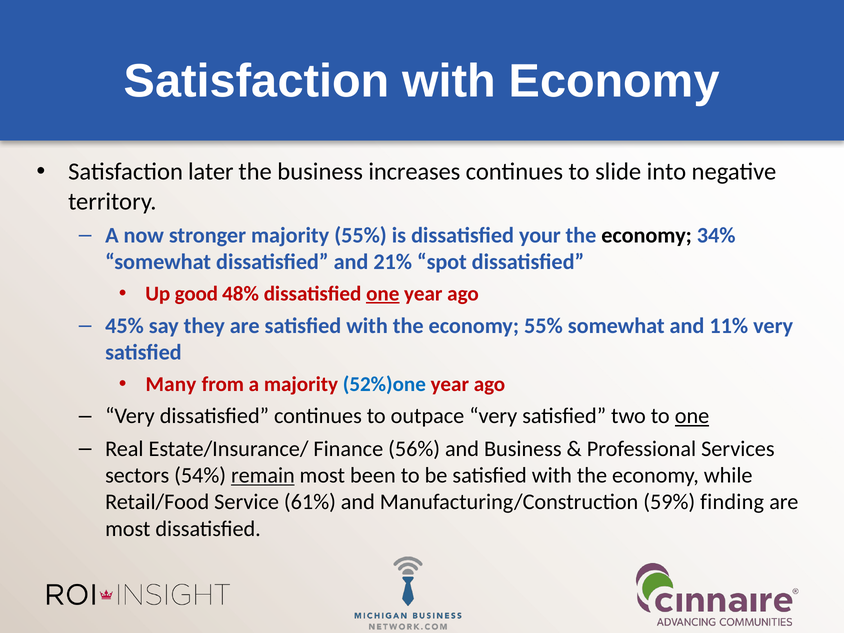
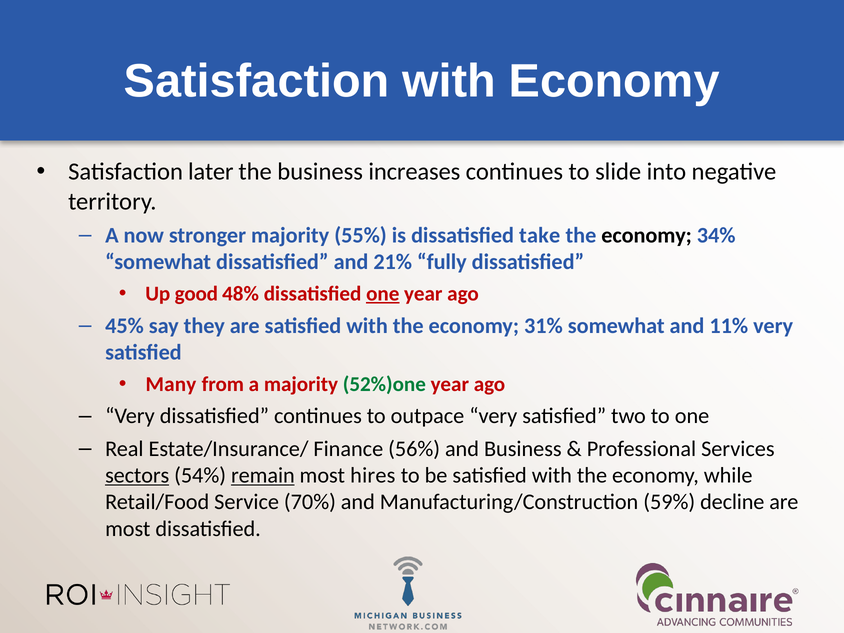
your: your -> take
spot: spot -> fully
economy 55%: 55% -> 31%
52%)one colour: blue -> green
one at (692, 416) underline: present -> none
sectors underline: none -> present
been: been -> hires
61%: 61% -> 70%
finding: finding -> decline
